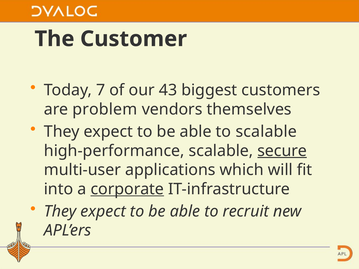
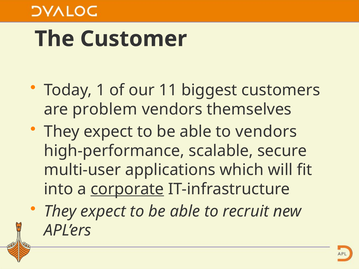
7: 7 -> 1
43: 43 -> 11
to scalable: scalable -> vendors
secure underline: present -> none
